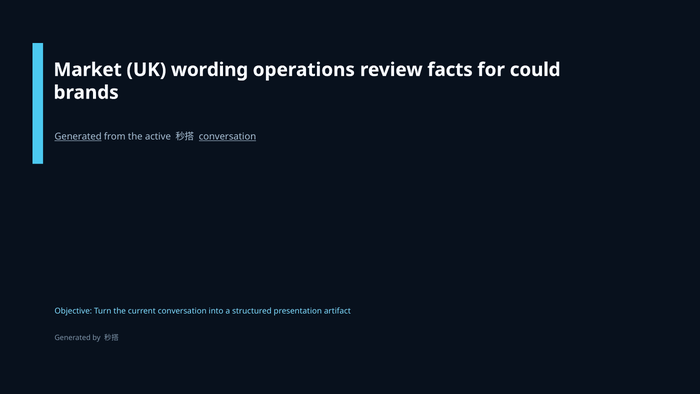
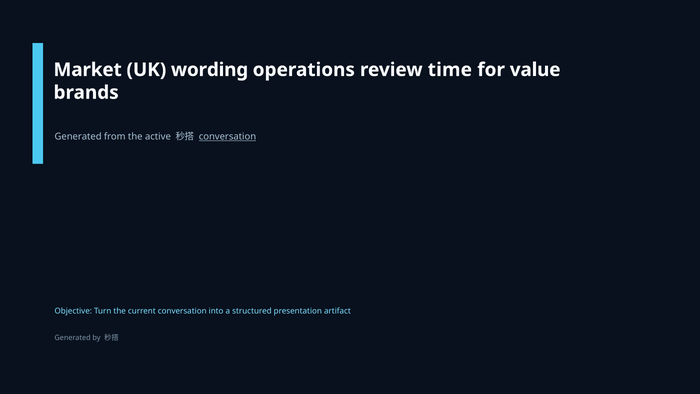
facts: facts -> time
could: could -> value
Generated at (78, 137) underline: present -> none
